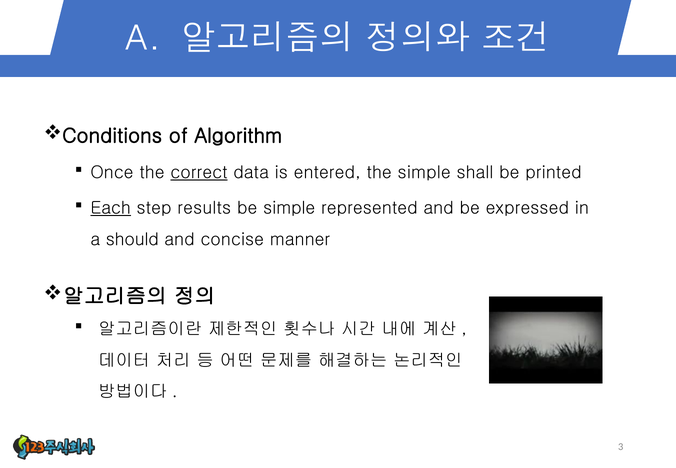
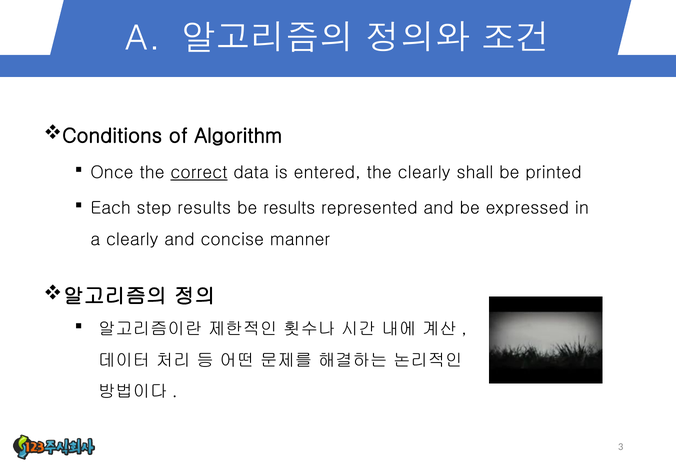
the simple: simple -> clearly
Each underline: present -> none
be simple: simple -> results
a should: should -> clearly
